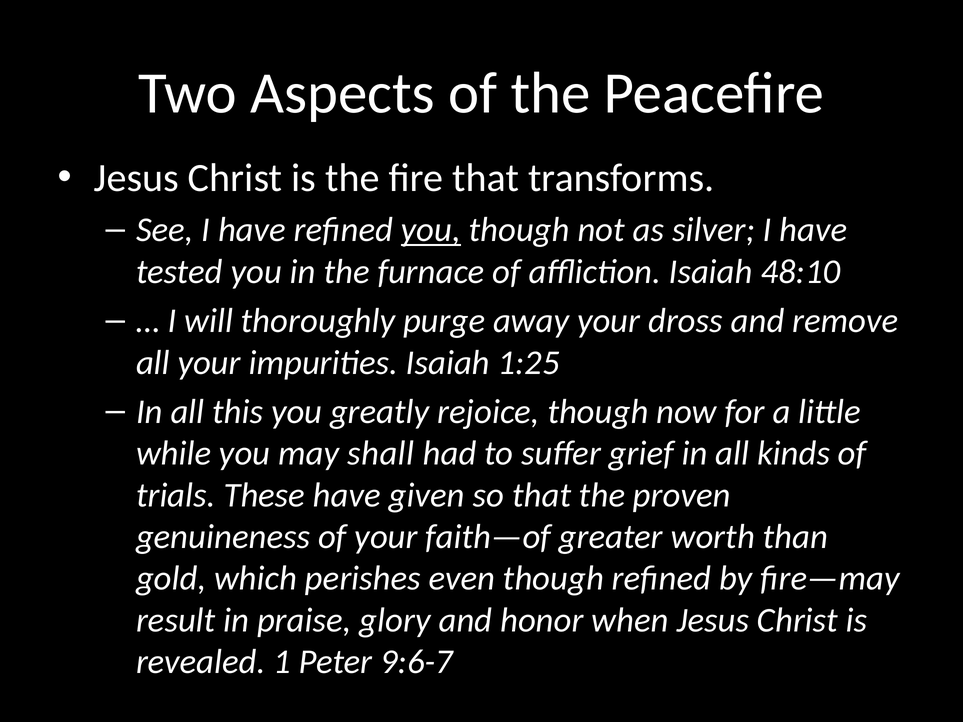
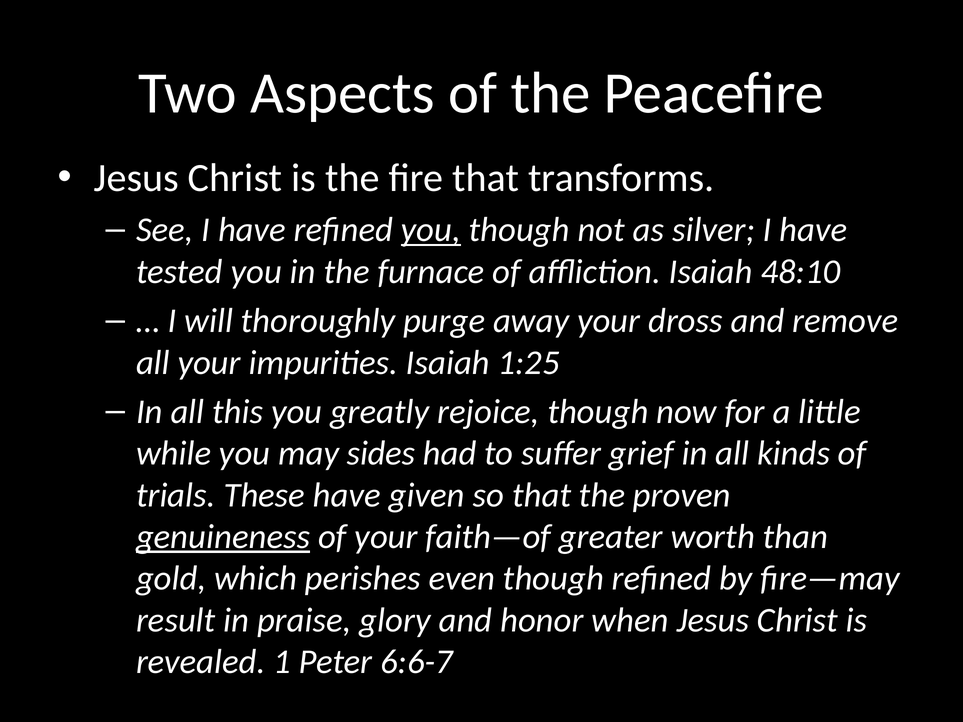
shall: shall -> sides
genuineness underline: none -> present
9:6-7: 9:6-7 -> 6:6-7
